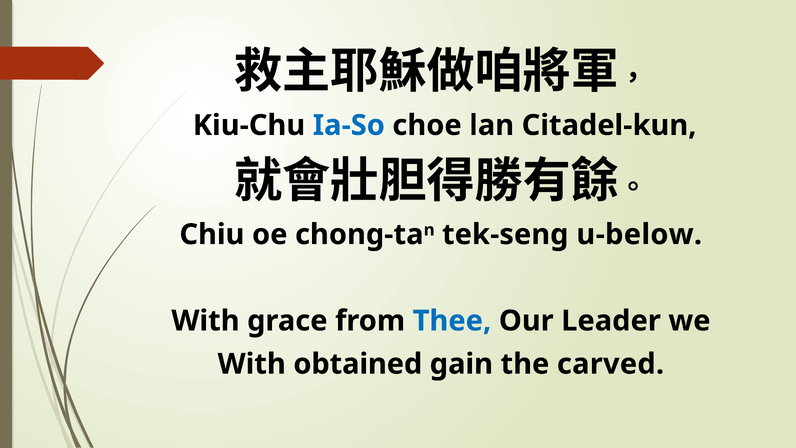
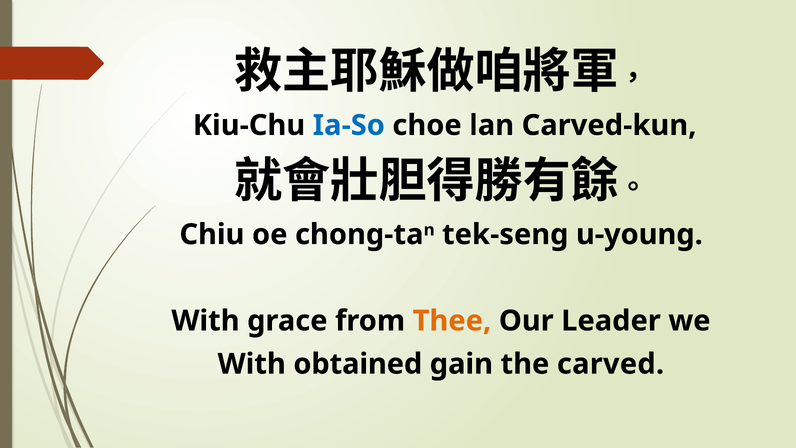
Citadel-kun: Citadel-kun -> Carved-kun
u-below: u-below -> u-young
Thee colour: blue -> orange
